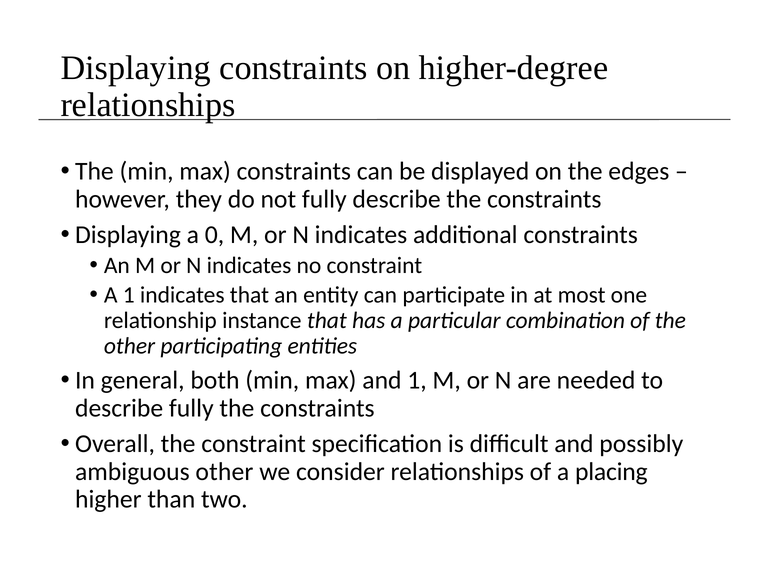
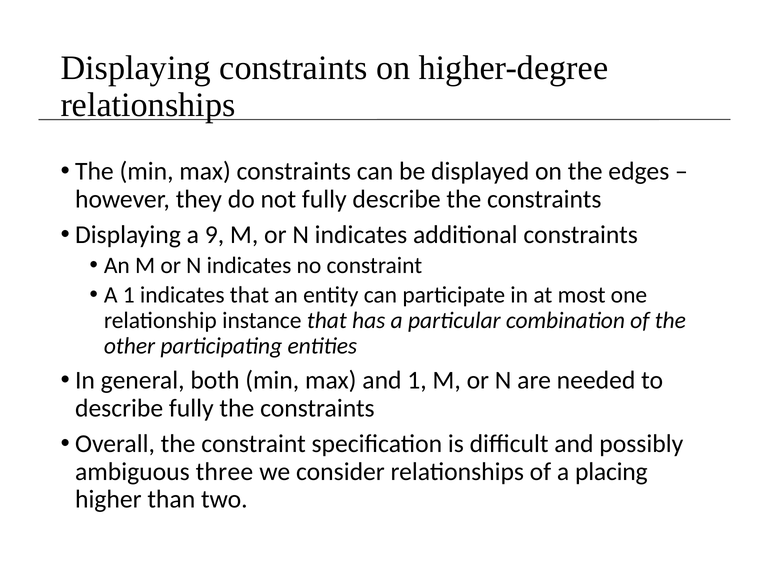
0: 0 -> 9
ambiguous other: other -> three
